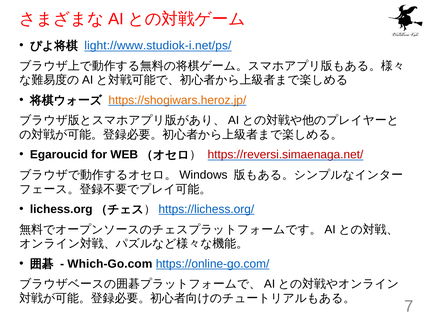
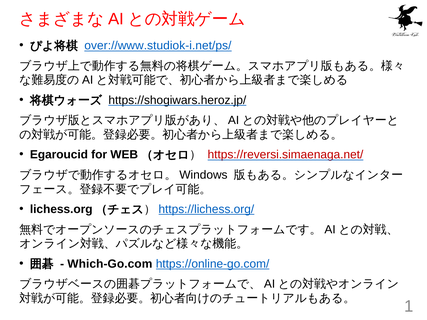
light://www.studiok-i.net/ps/: light://www.studiok-i.net/ps/ -> over://www.studiok-i.net/ps/
https://shogiwars.heroz.jp/ colour: orange -> black
7: 7 -> 1
